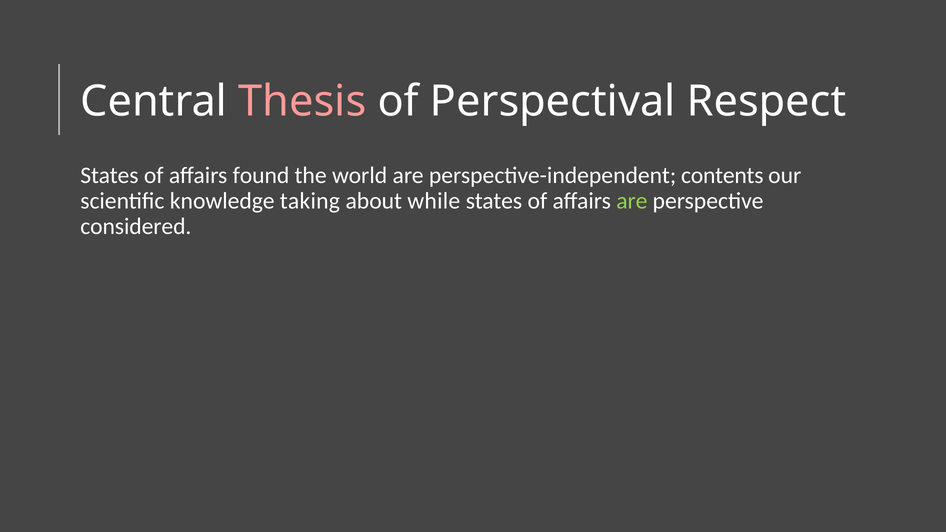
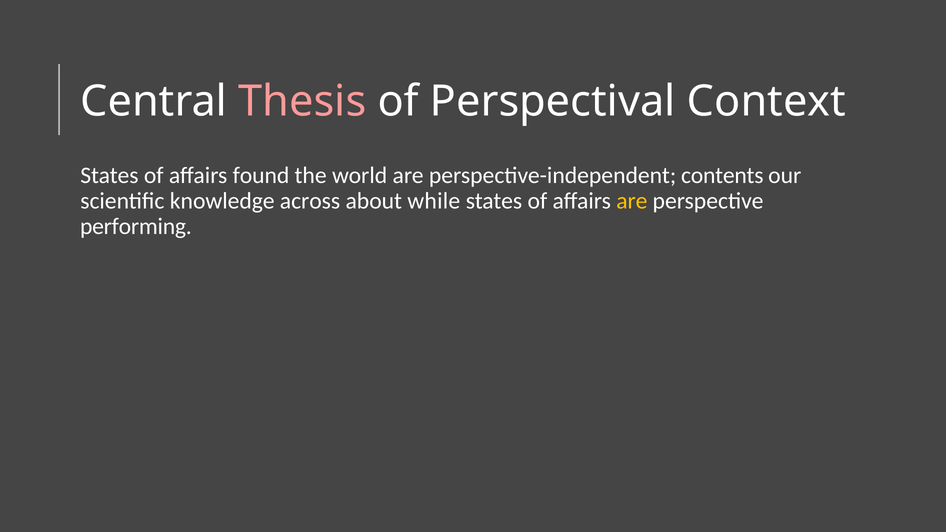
Respect: Respect -> Context
taking: taking -> across
are at (632, 201) colour: light green -> yellow
considered: considered -> performing
